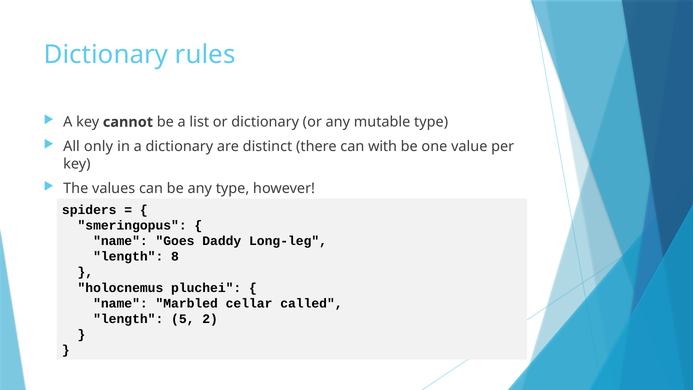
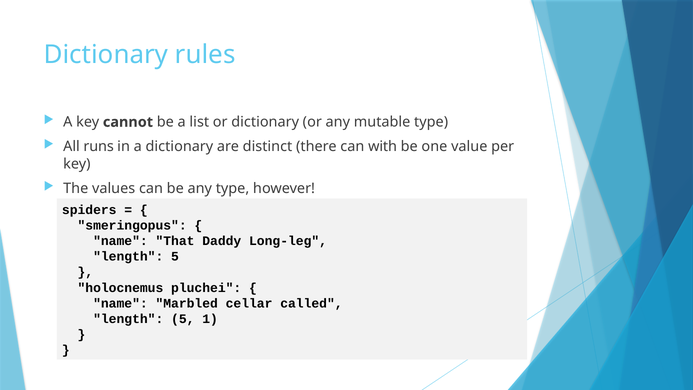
only: only -> runs
Goes: Goes -> That
8 at (175, 256): 8 -> 5
2: 2 -> 1
